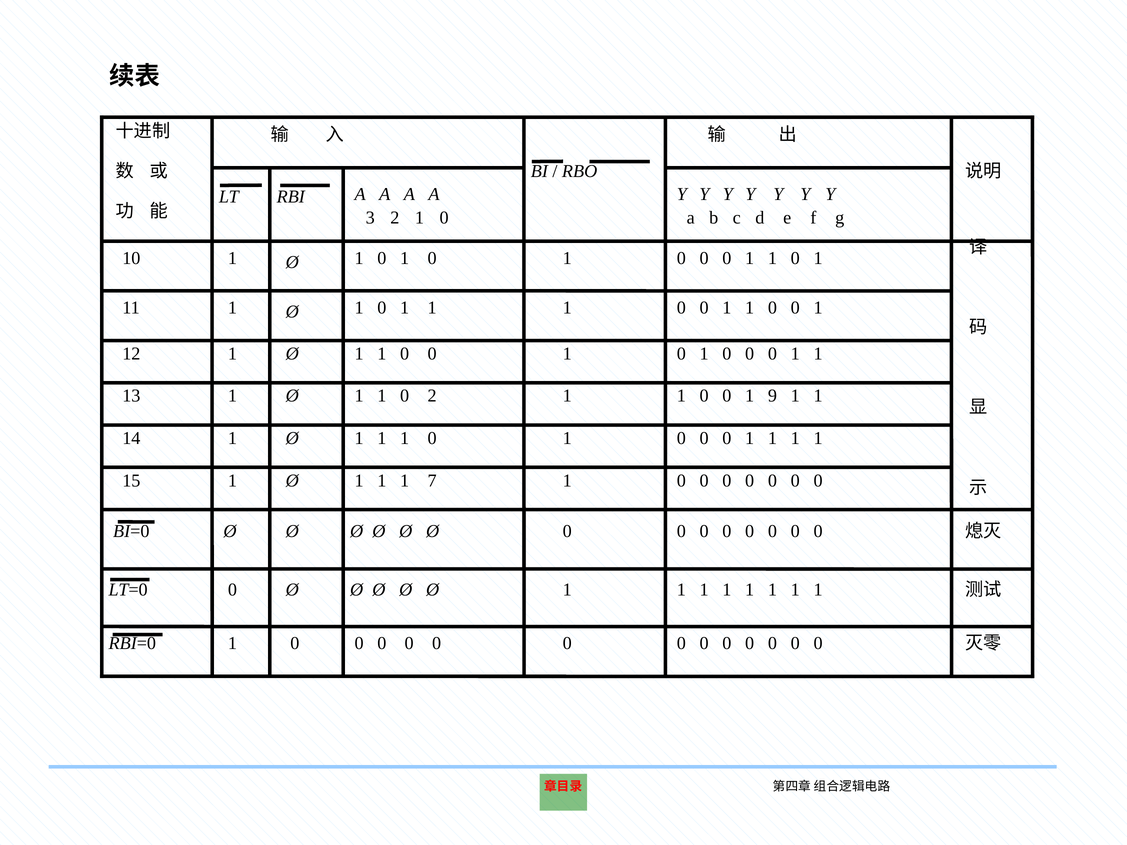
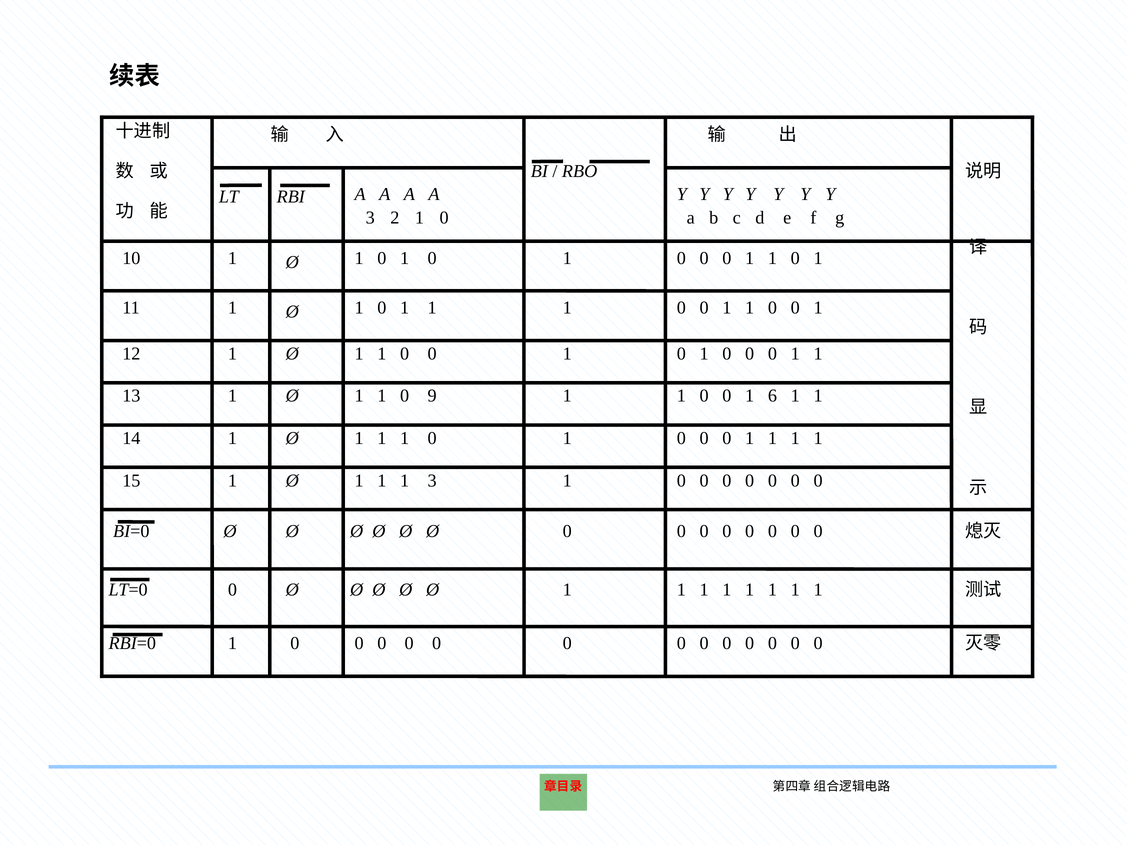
0 2: 2 -> 9
9: 9 -> 6
1 7: 7 -> 3
